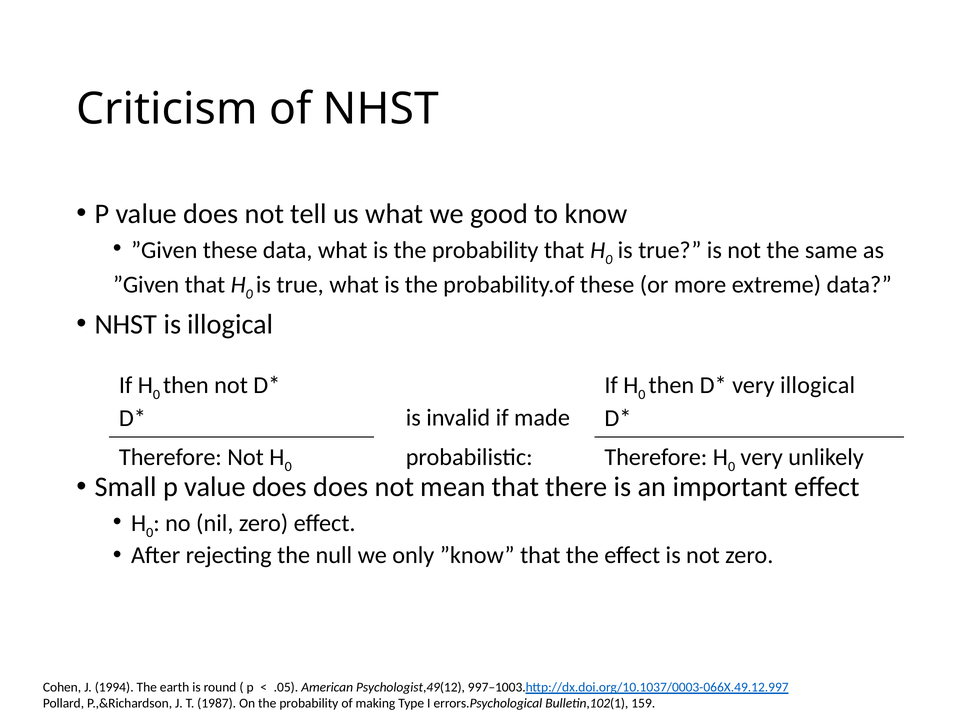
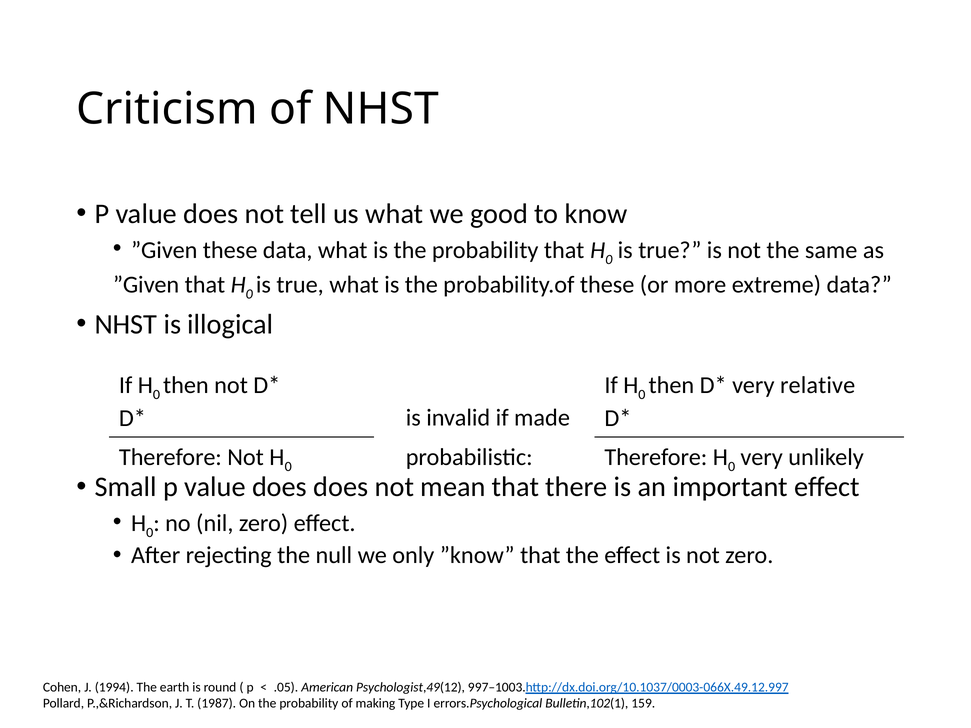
very illogical: illogical -> relative
